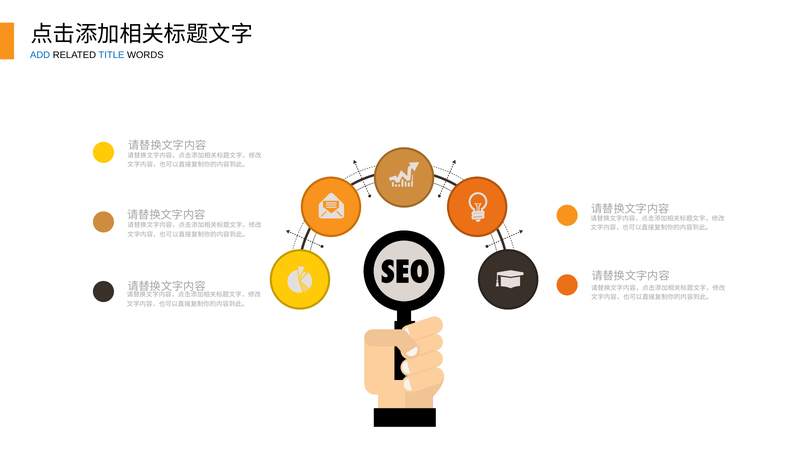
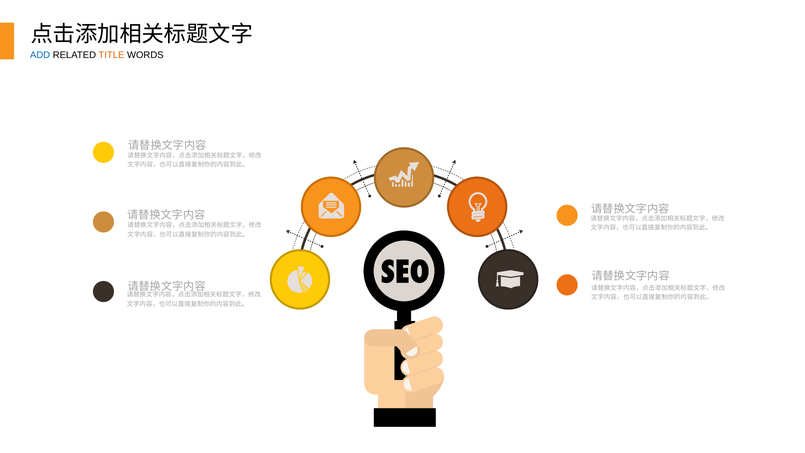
TITLE colour: blue -> orange
